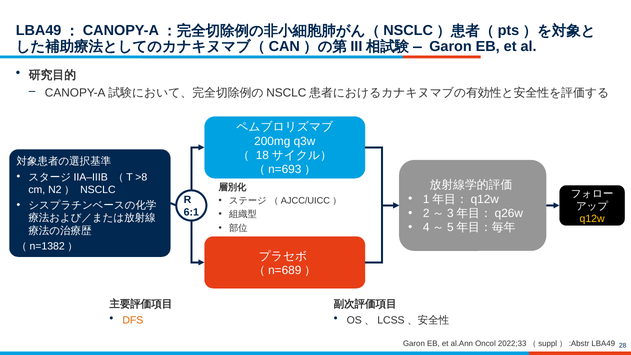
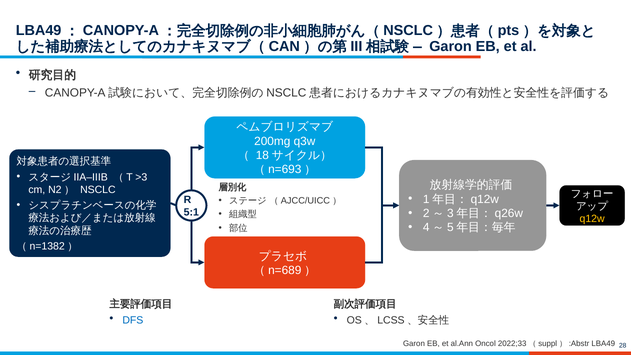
>8: >8 -> >3
6:1: 6:1 -> 5:1
DFS colour: orange -> blue
